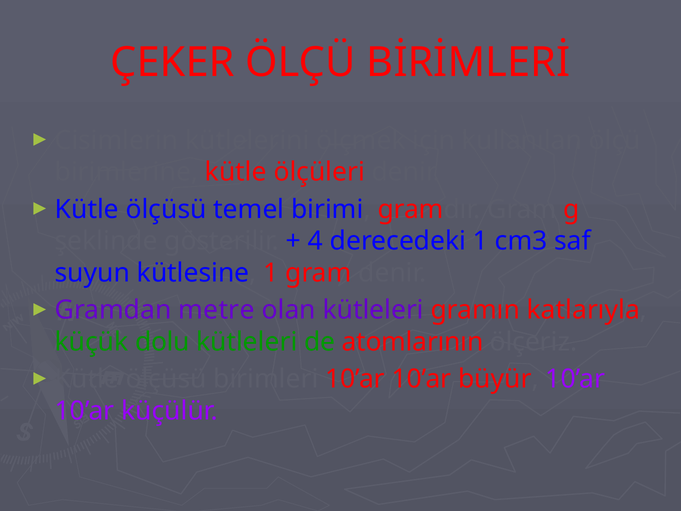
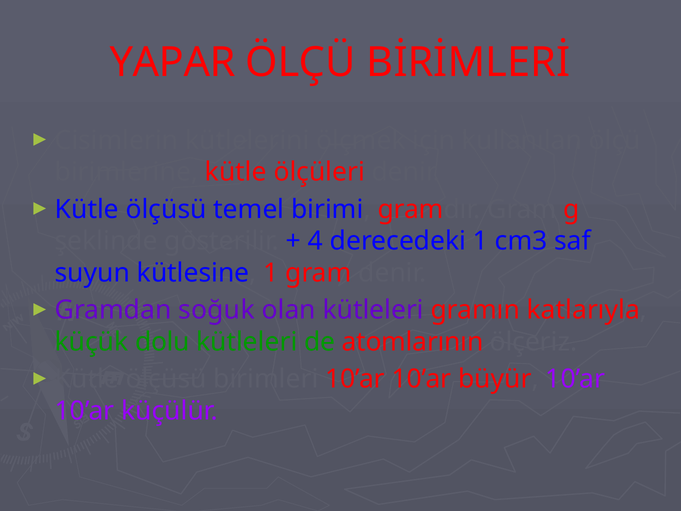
ÇEKER: ÇEKER -> YAPAR
metre: metre -> soğuk
